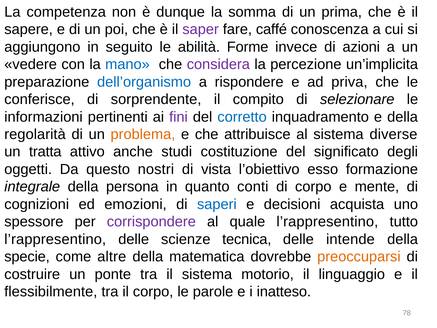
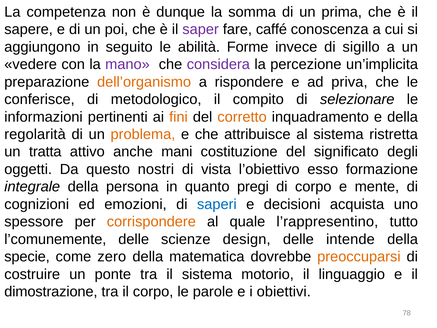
azioni: azioni -> sigillo
mano colour: blue -> purple
dell’organismo colour: blue -> orange
sorprendente: sorprendente -> metodologico
fini colour: purple -> orange
corretto colour: blue -> orange
diverse: diverse -> ristretta
studi: studi -> mani
conti: conti -> pregi
corrispondere colour: purple -> orange
l’rappresentino at (55, 239): l’rappresentino -> l’comunemente
tecnica: tecnica -> design
altre: altre -> zero
flessibilmente: flessibilmente -> dimostrazione
inatteso: inatteso -> obiettivi
